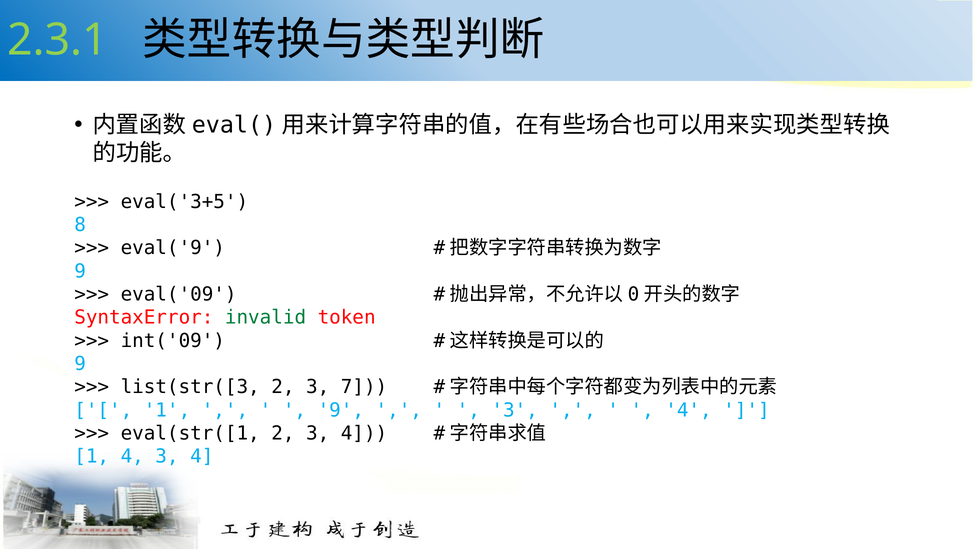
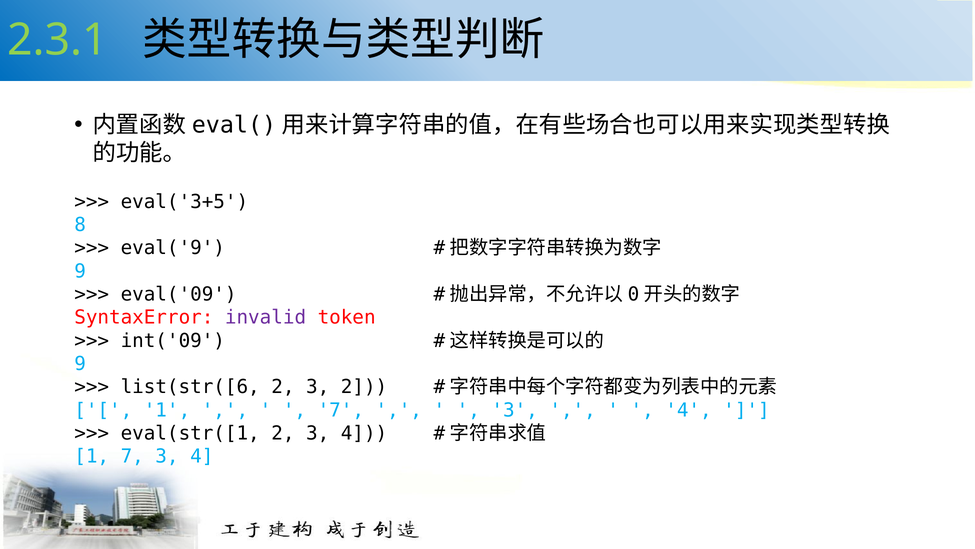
invalid colour: green -> purple
list(str([3: list(str([3 -> list(str([6
3 7: 7 -> 2
9 at (341, 410): 9 -> 7
1 4: 4 -> 7
